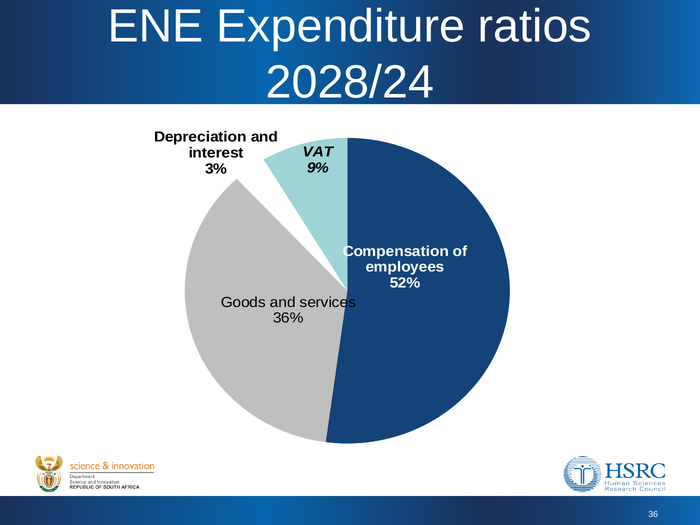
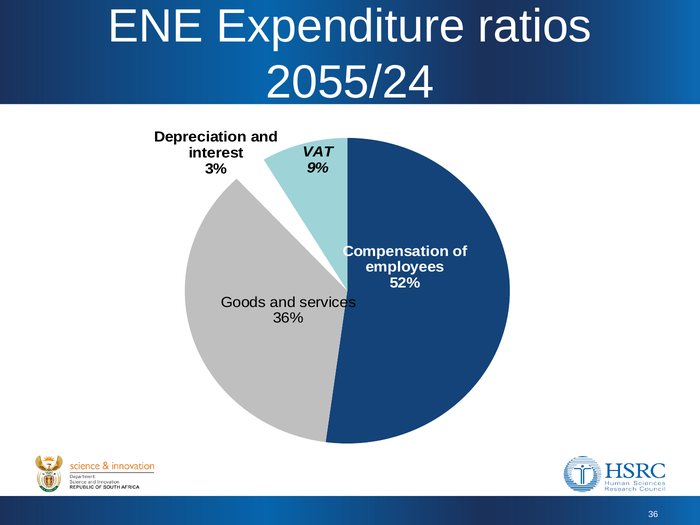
2028/24: 2028/24 -> 2055/24
